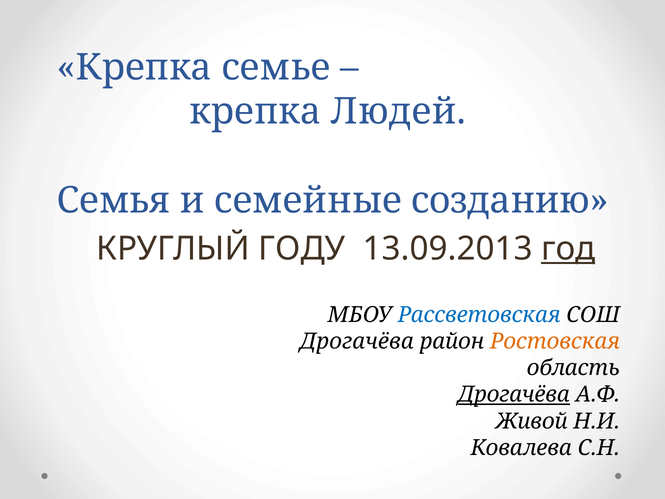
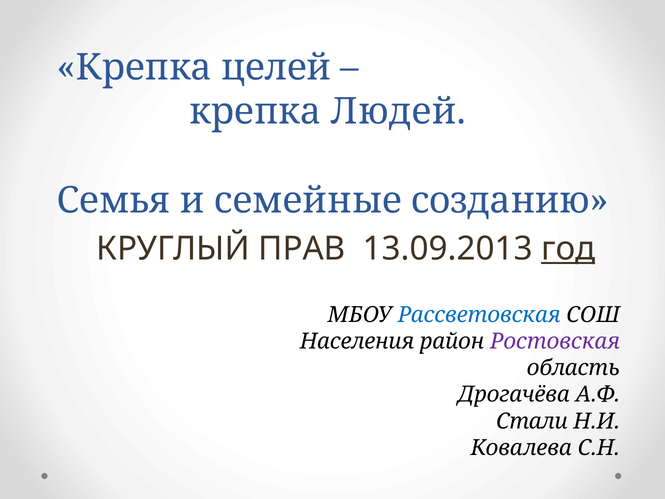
семье: семье -> целей
ГОДУ: ГОДУ -> ПРАВ
Дрогачёва at (357, 341): Дрогачёва -> Населения
Ростовская colour: orange -> purple
Дрогачёва at (514, 394) underline: present -> none
Живой: Живой -> Стали
